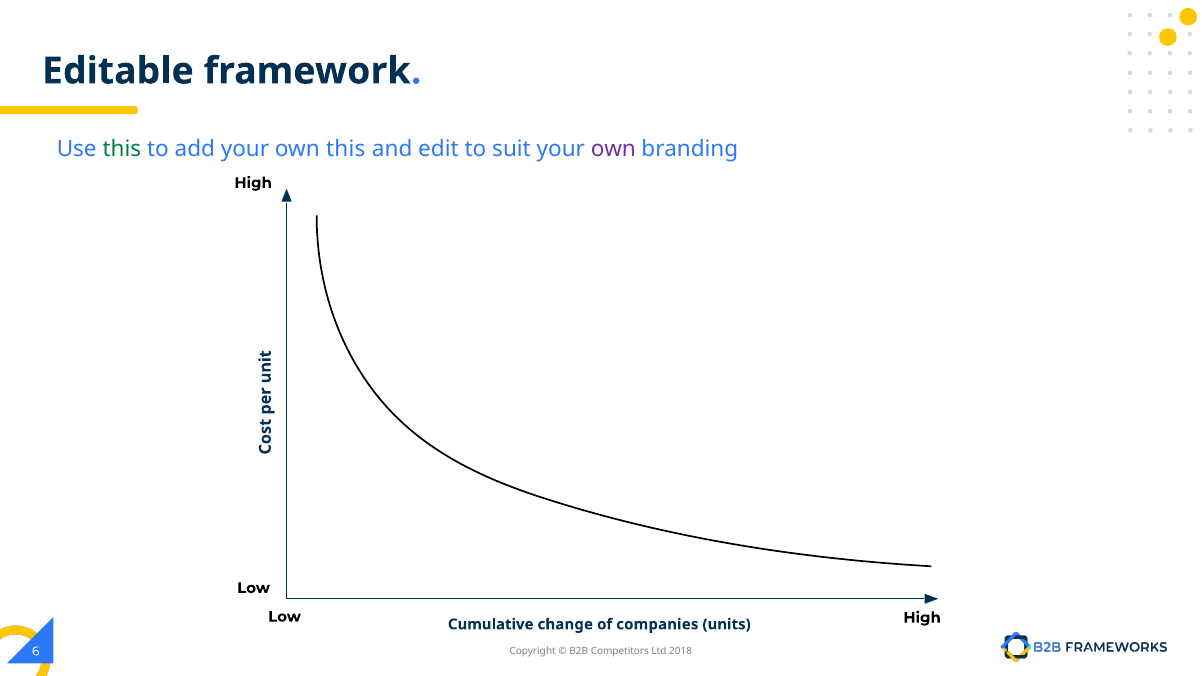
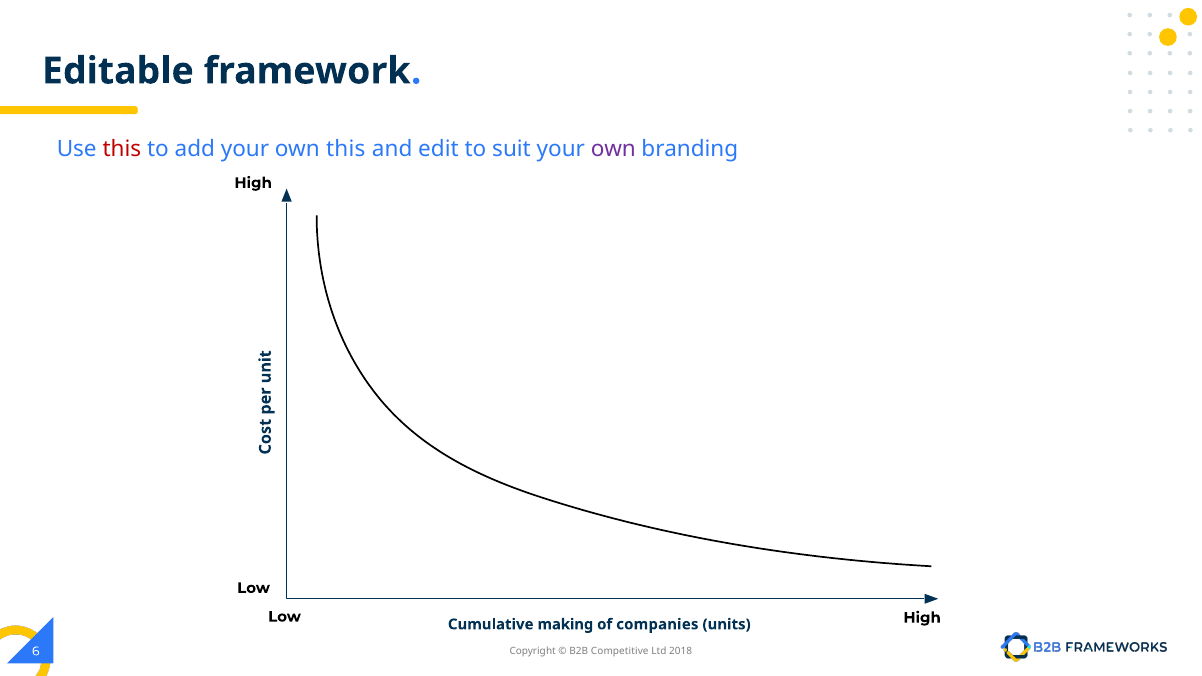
this at (122, 149) colour: green -> red
change: change -> making
Competitors: Competitors -> Competitive
